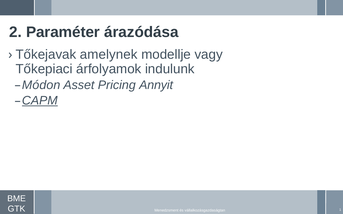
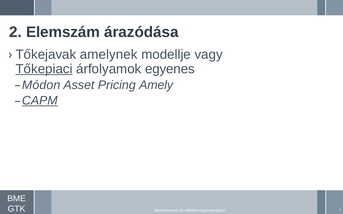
Paraméter: Paraméter -> Elemszám
Tőkepiaci underline: none -> present
indulunk: indulunk -> egyenes
Annyit: Annyit -> Amely
